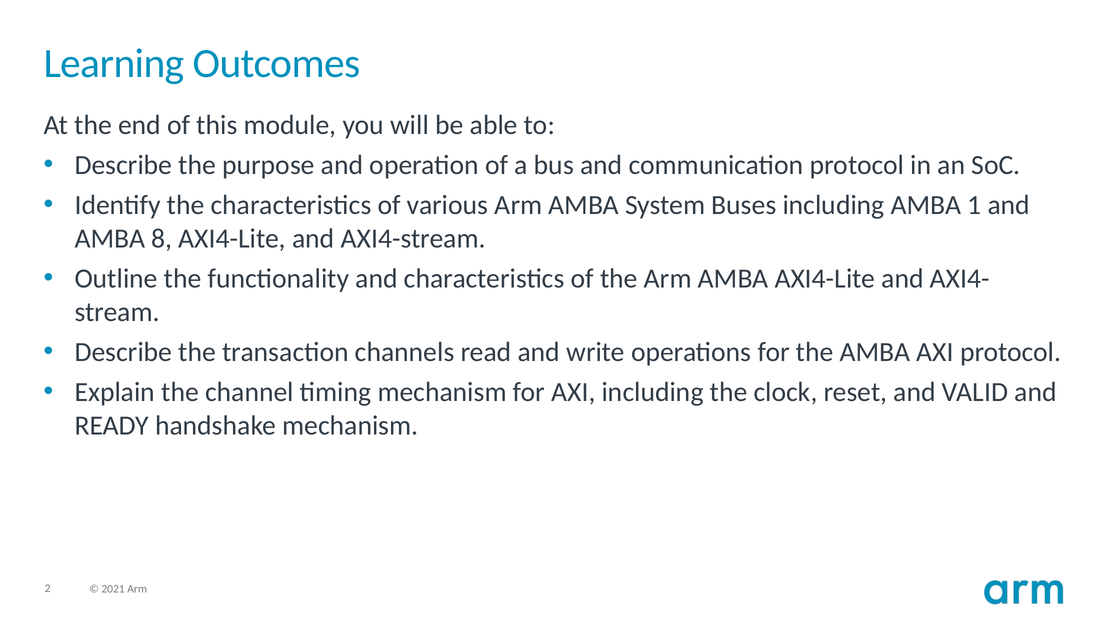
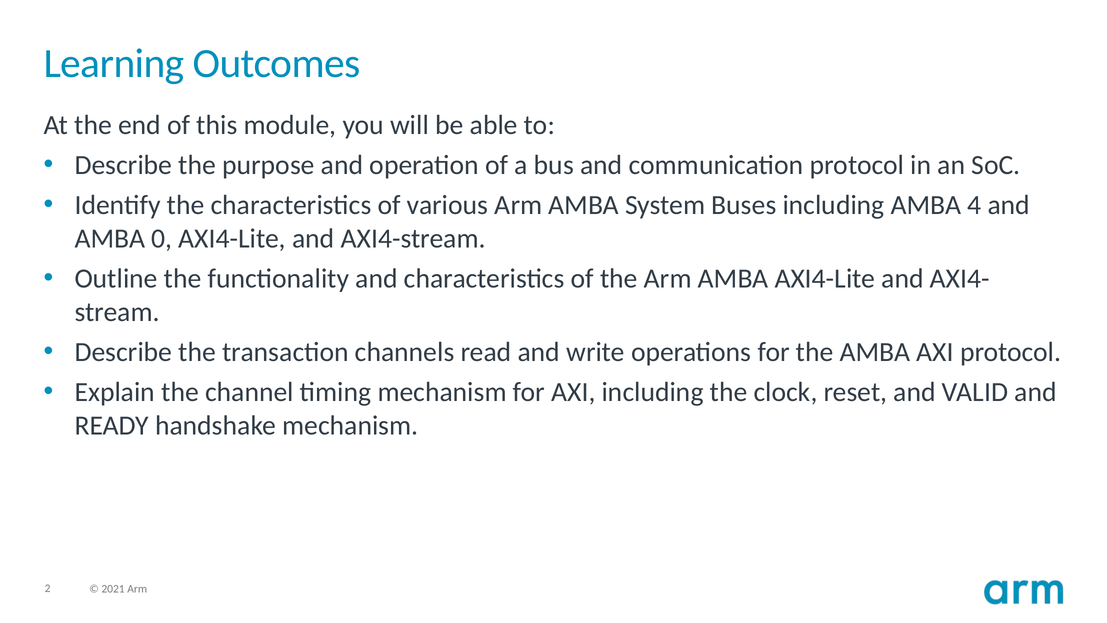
1: 1 -> 4
8: 8 -> 0
